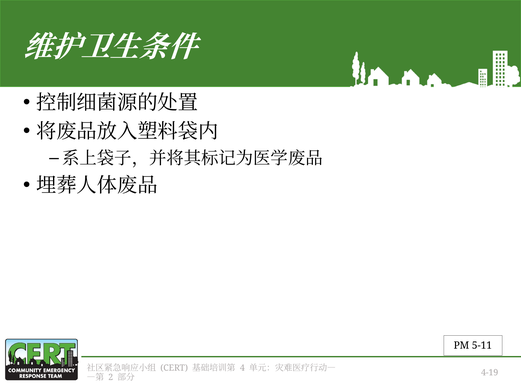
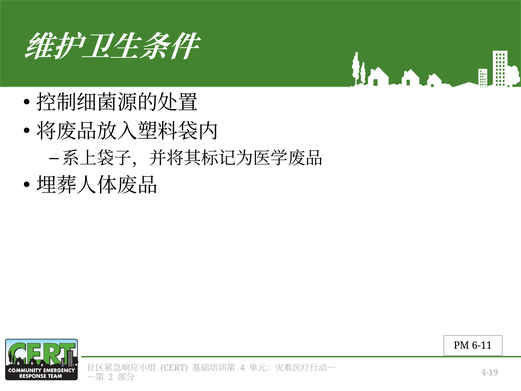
5-11: 5-11 -> 6-11
